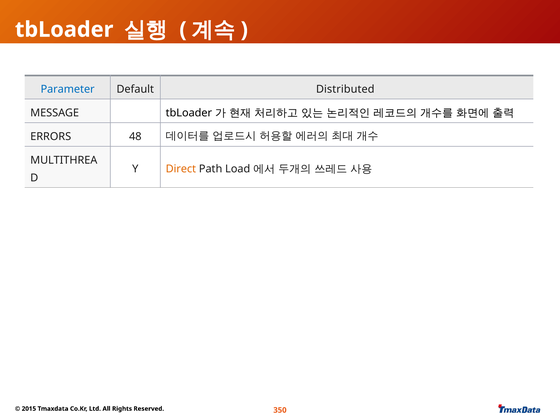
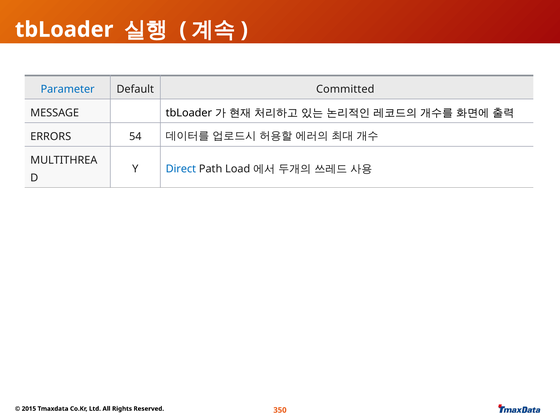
Distributed: Distributed -> Committed
48: 48 -> 54
Direct colour: orange -> blue
